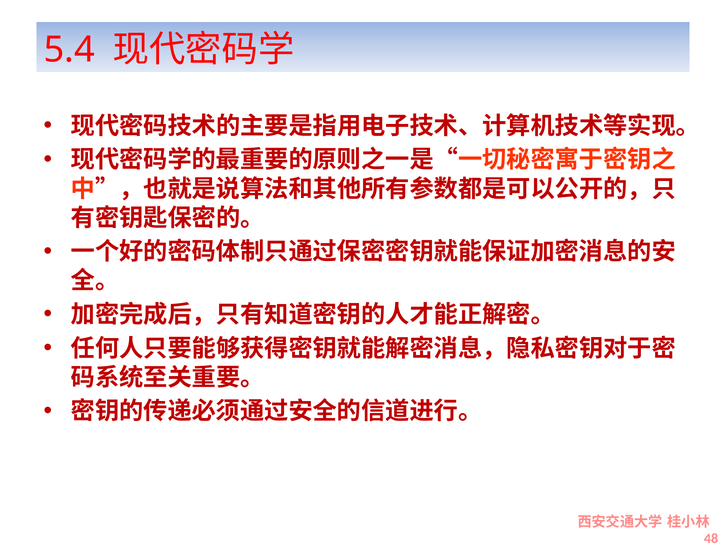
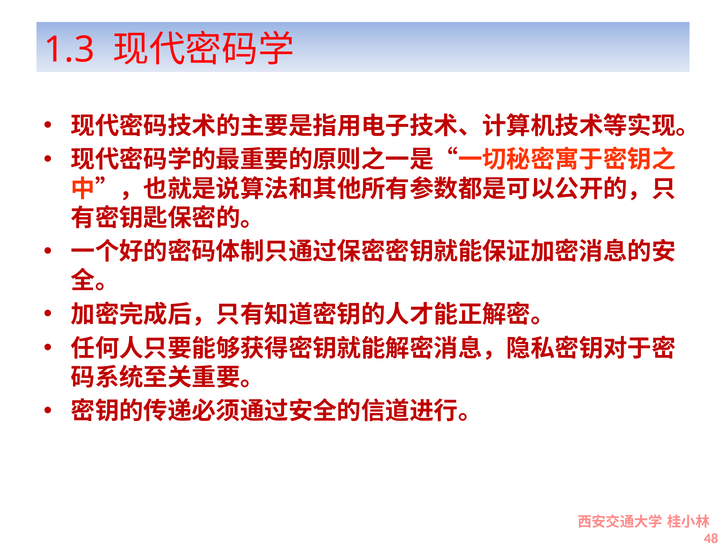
5.4: 5.4 -> 1.3
